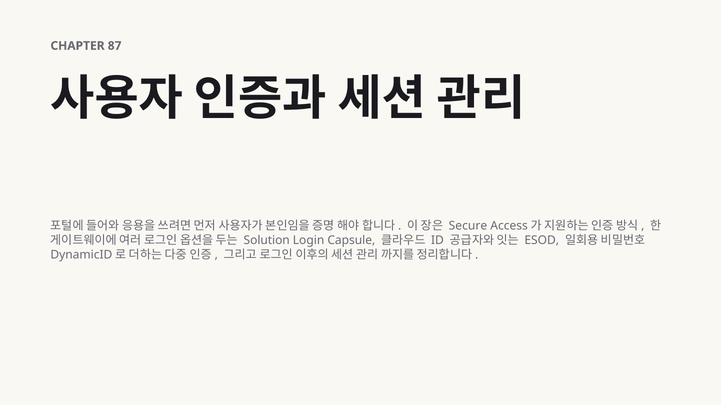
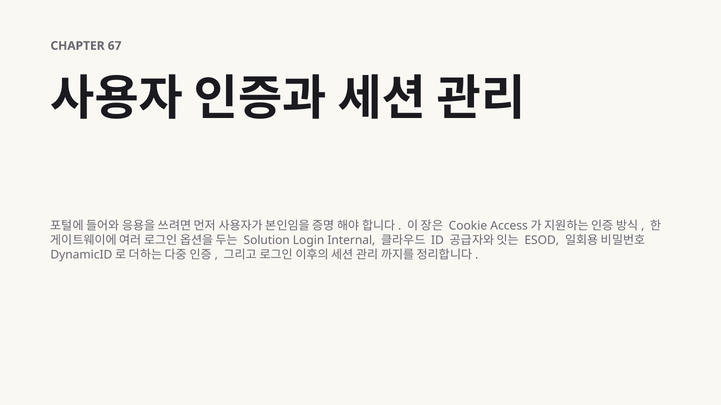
87: 87 -> 67
Secure: Secure -> Cookie
Capsule: Capsule -> Internal
